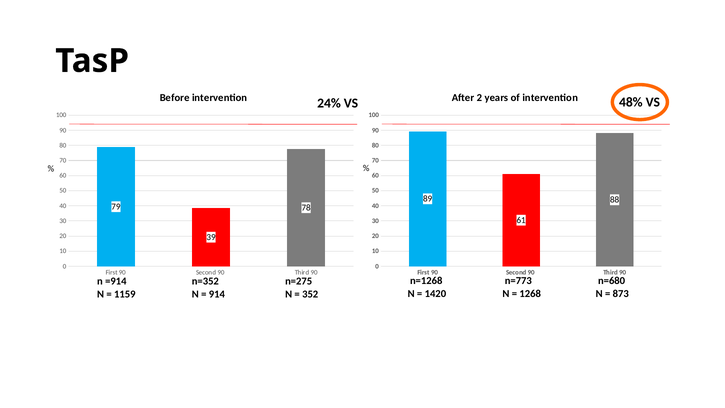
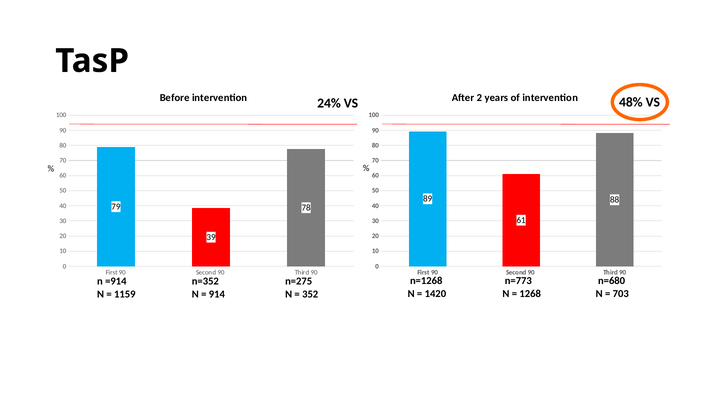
873: 873 -> 703
